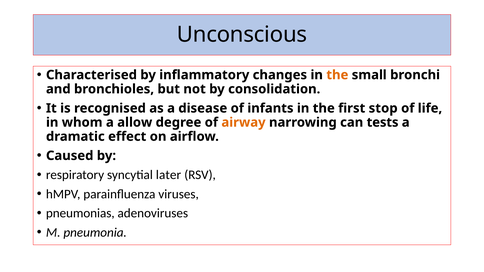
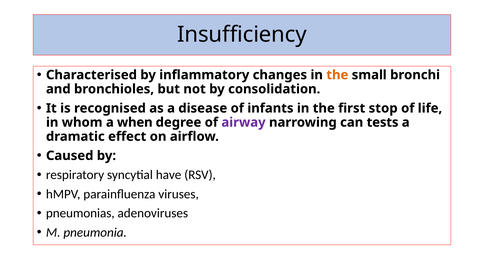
Unconscious: Unconscious -> Insufficiency
allow: allow -> when
airway colour: orange -> purple
later: later -> have
